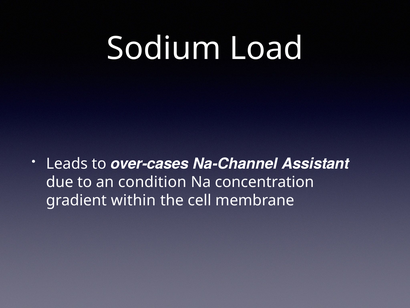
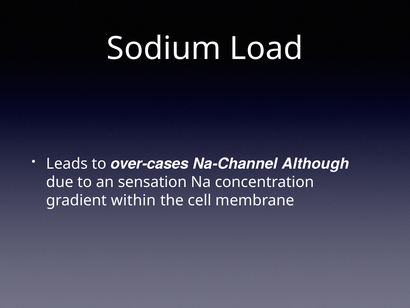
Assistant: Assistant -> Although
condition: condition -> sensation
